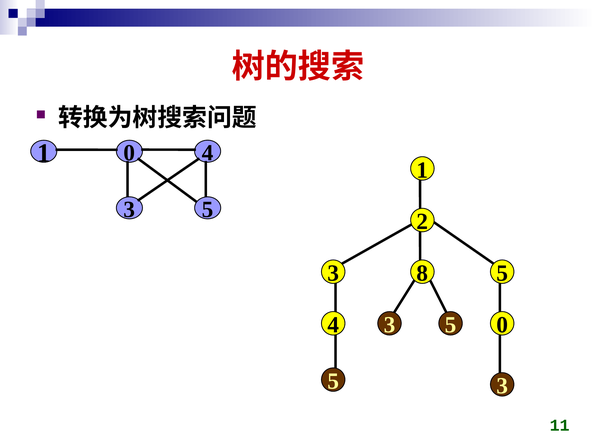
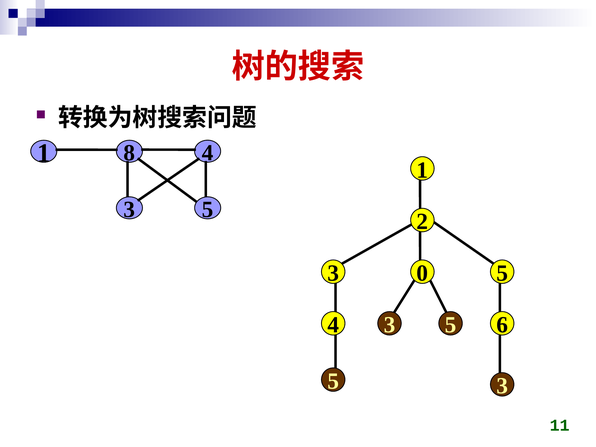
1 0: 0 -> 8
8: 8 -> 0
4 0: 0 -> 6
